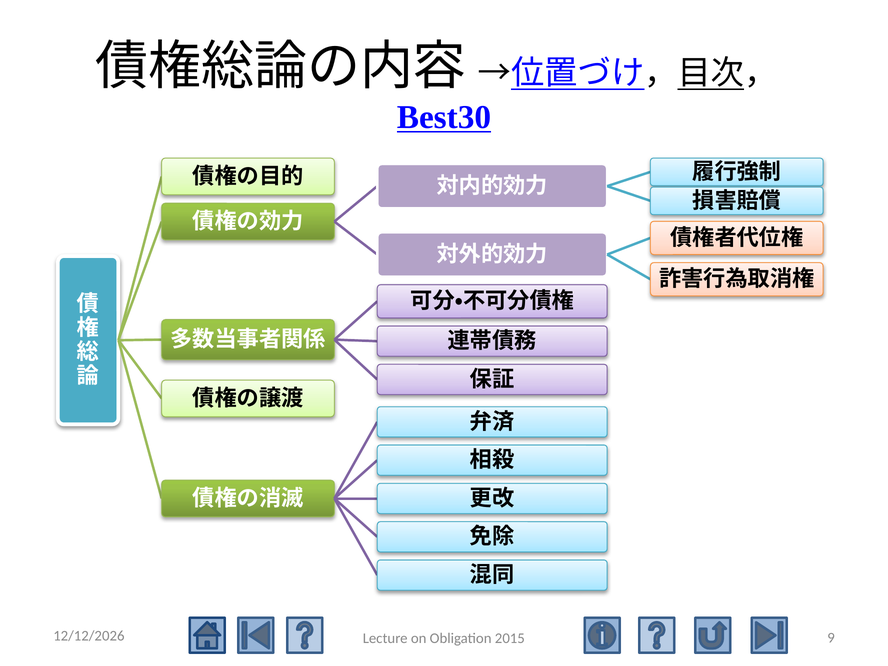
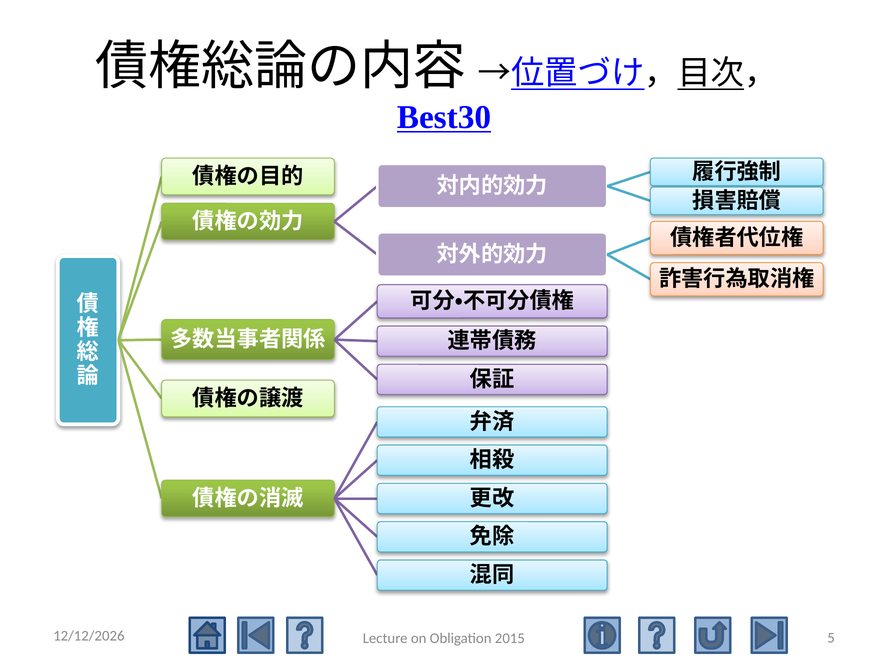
9: 9 -> 5
